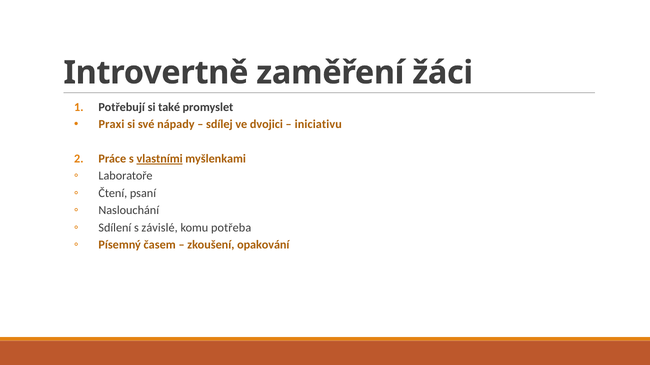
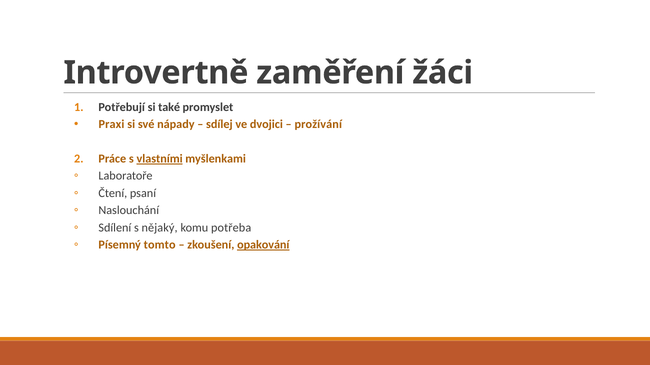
iniciativu: iniciativu -> prožívání
závislé: závislé -> nějaký
časem: časem -> tomto
opakování underline: none -> present
